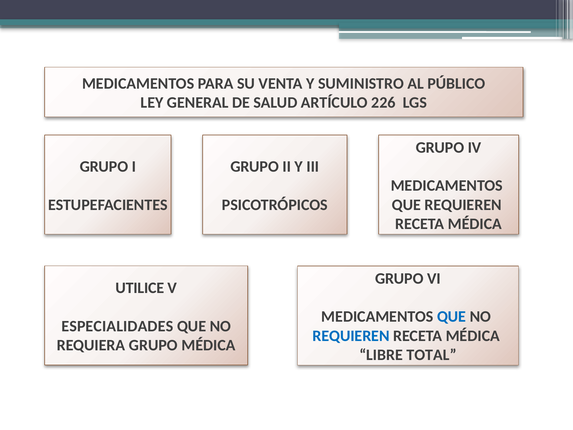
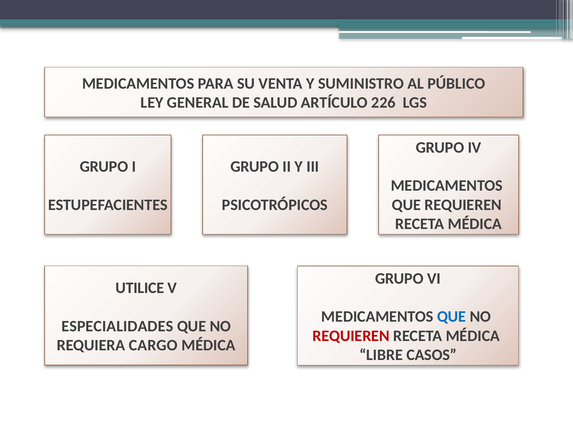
REQUIEREN at (351, 336) colour: blue -> red
REQUIERA GRUPO: GRUPO -> CARGO
TOTAL: TOTAL -> CASOS
